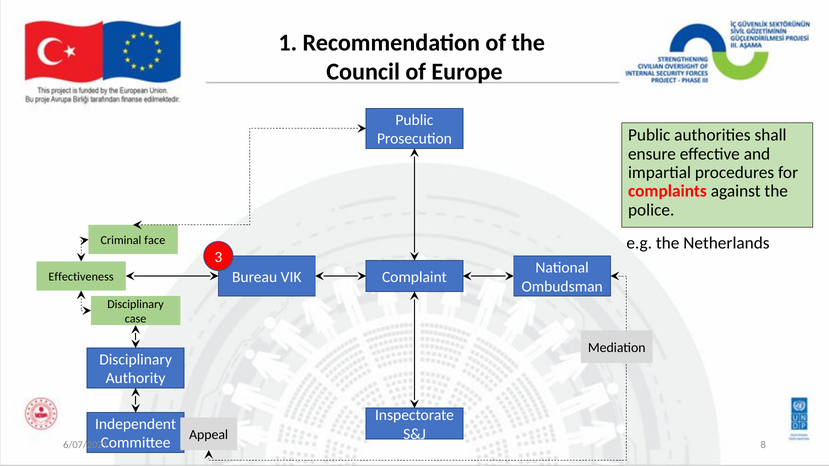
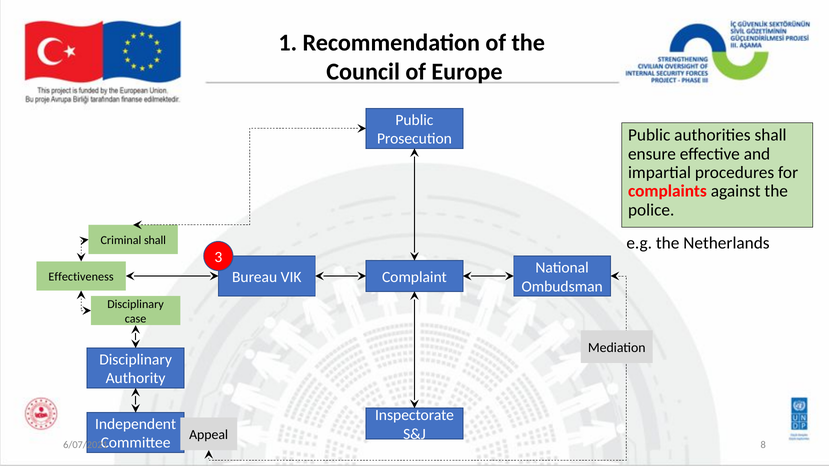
Criminal face: face -> shall
